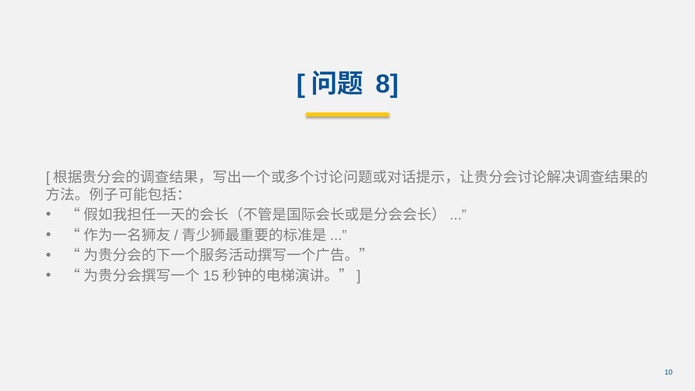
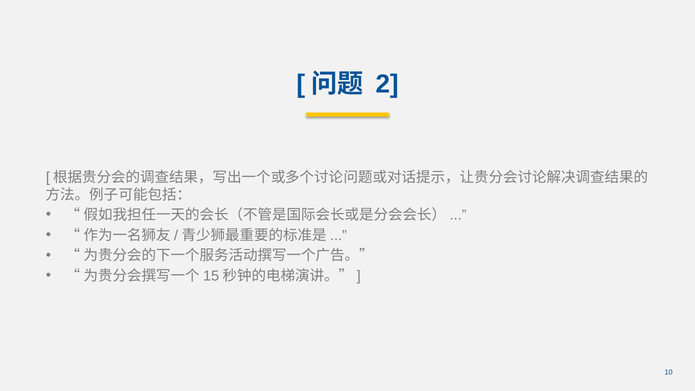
8: 8 -> 2
